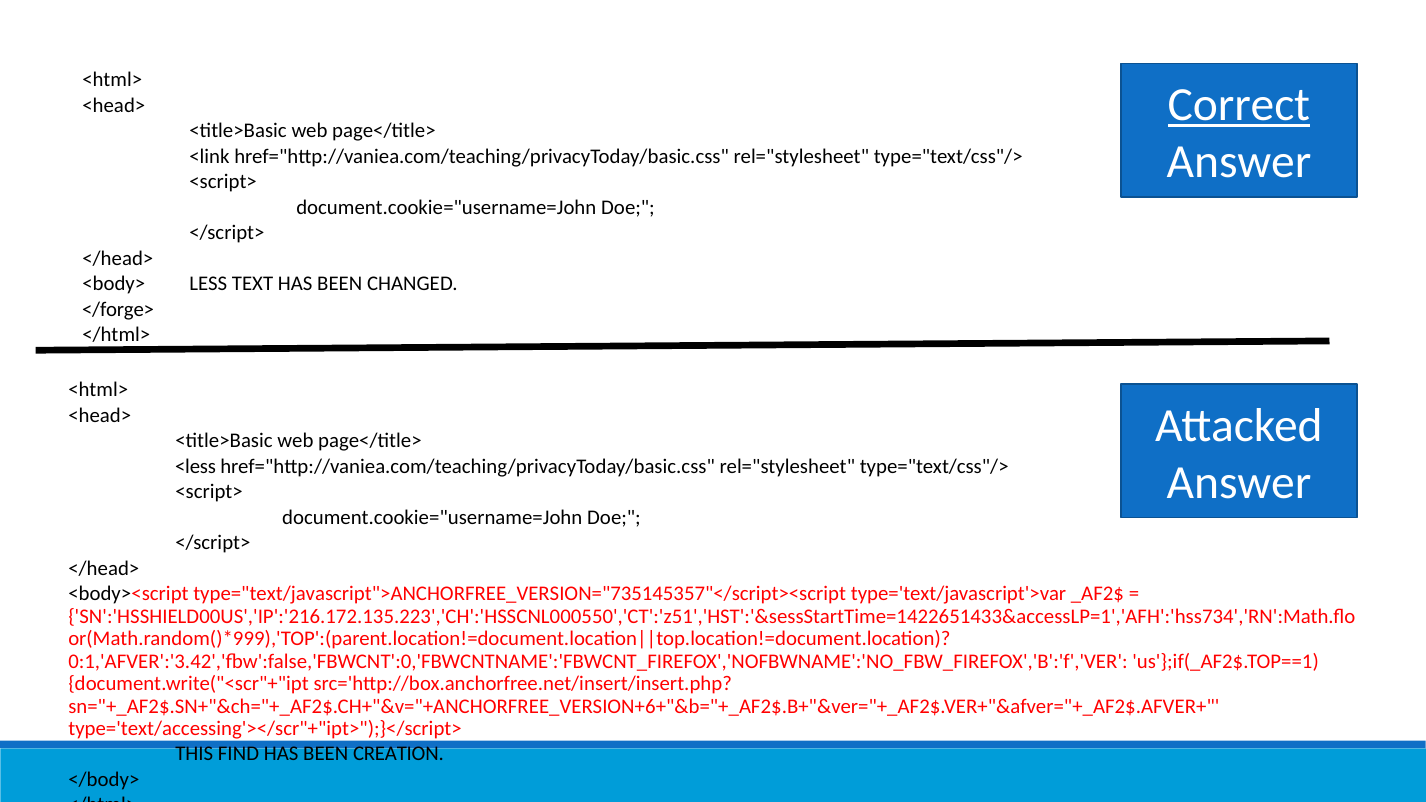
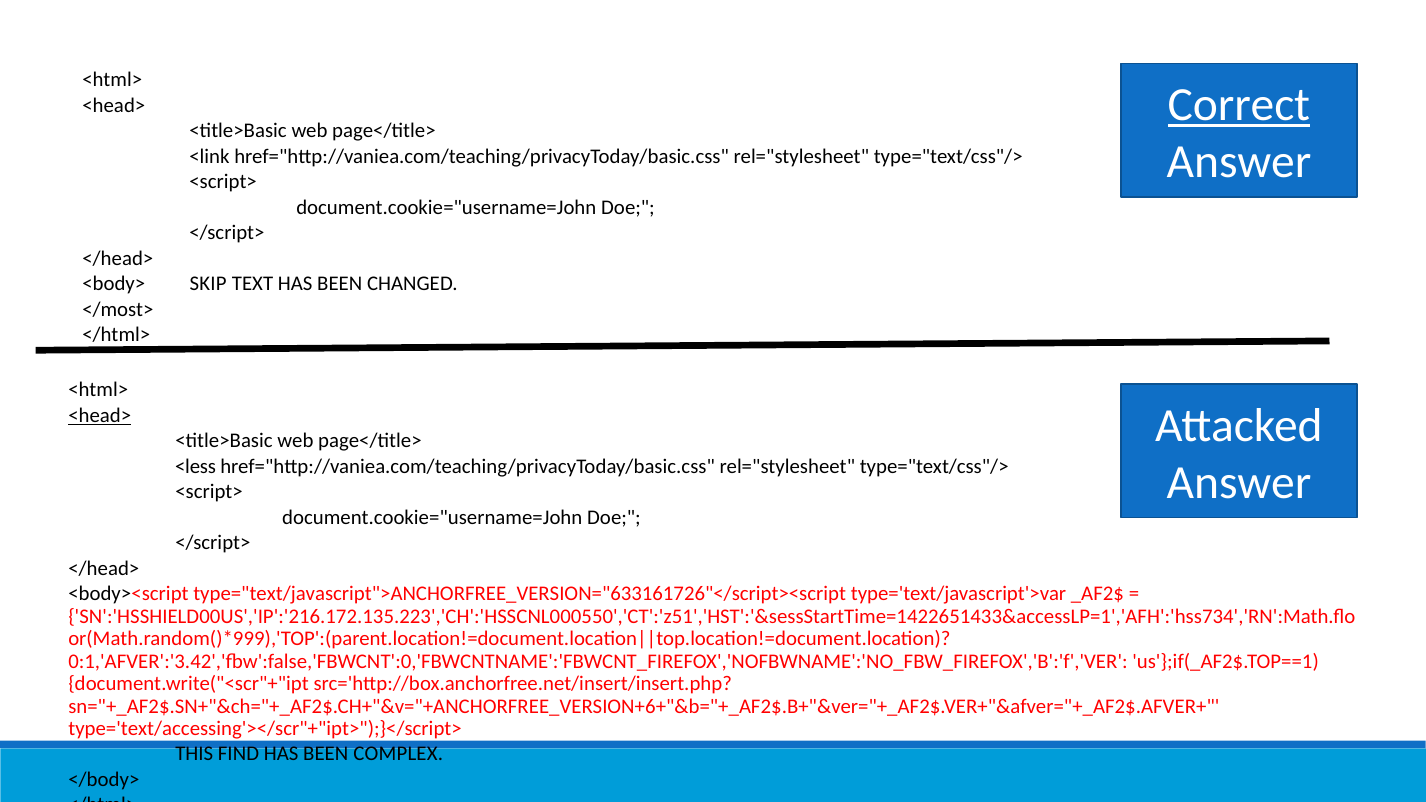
LESS: LESS -> SKIP
</forge>: </forge> -> </most>
<head> at (100, 415) underline: none -> present
type="text/javascript">ANCHORFREE_VERSION="735145357"</script><script: type="text/javascript">ANCHORFREE_VERSION="735145357"</script><script -> type="text/javascript">ANCHORFREE_VERSION="633161726"</script><script
CREATION: CREATION -> COMPLEX
